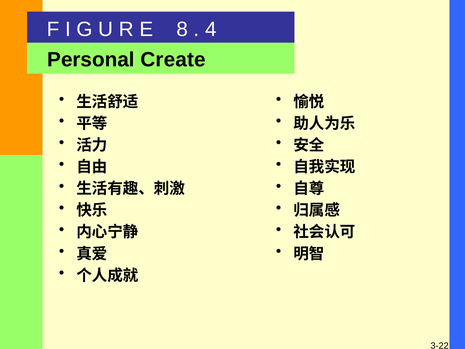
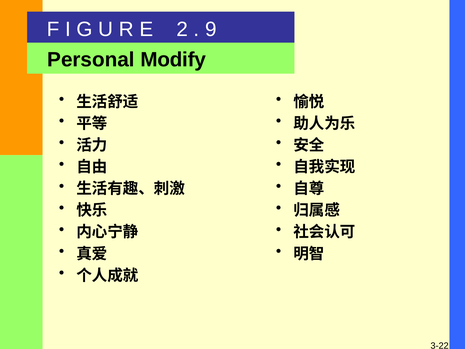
8: 8 -> 2
4: 4 -> 9
Create: Create -> Modify
